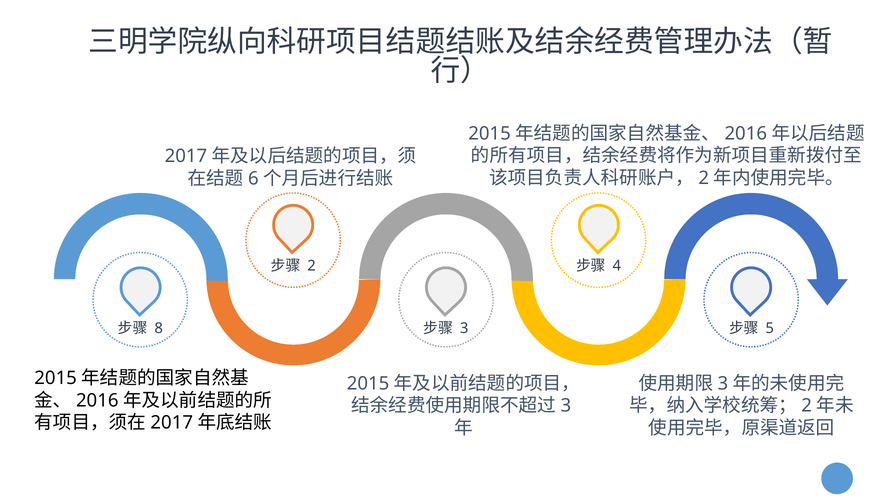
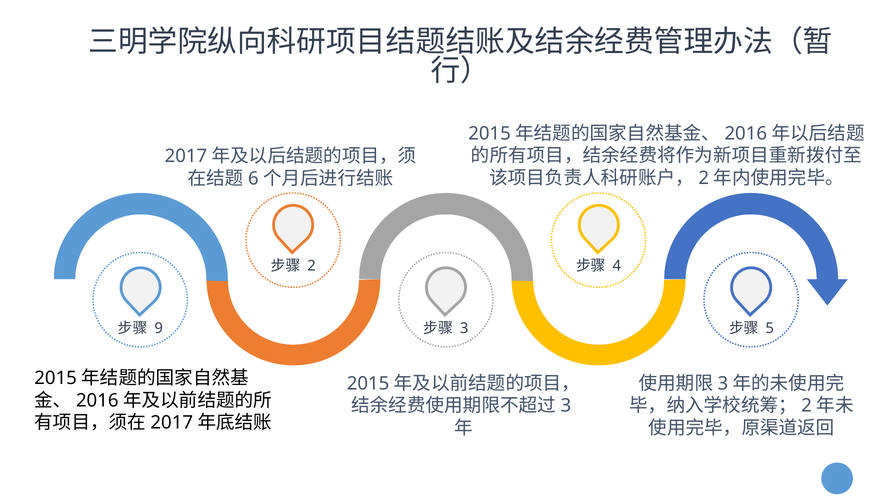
8: 8 -> 9
